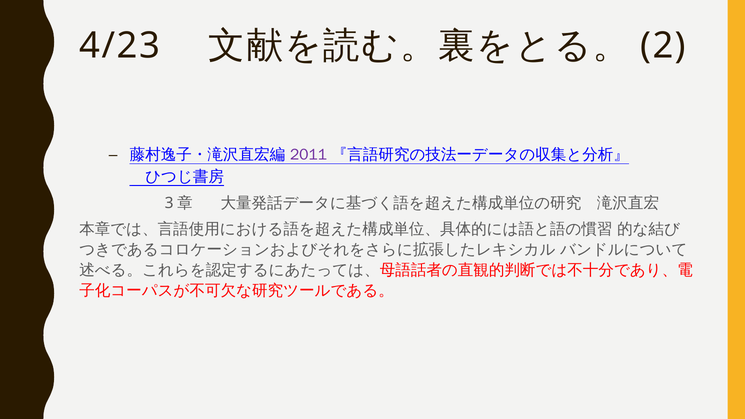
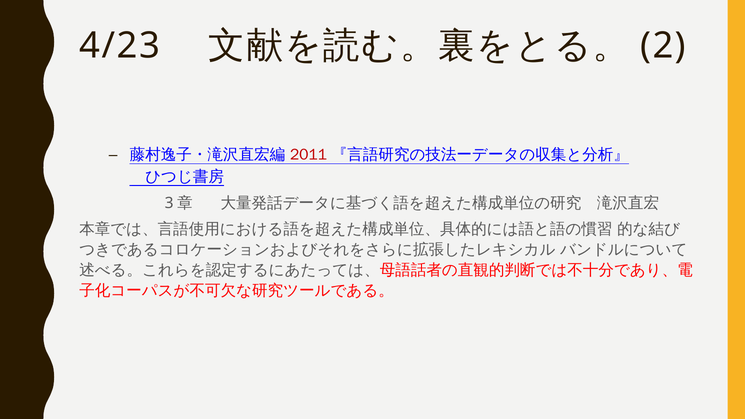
2011 colour: purple -> red
